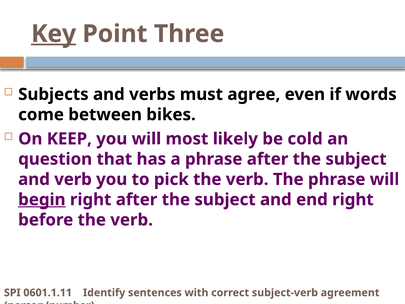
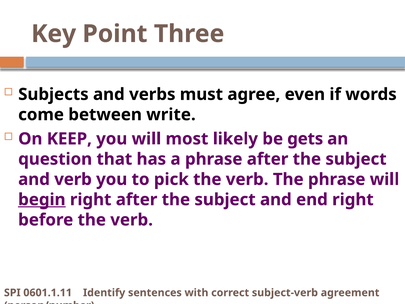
Key underline: present -> none
bikes: bikes -> write
cold: cold -> gets
